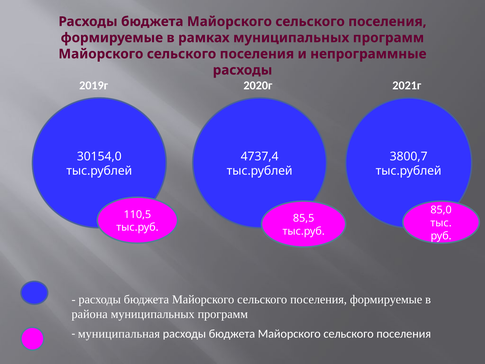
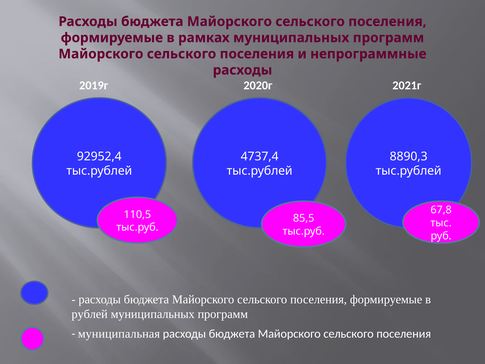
30154,0: 30154,0 -> 92952,4
3800,7: 3800,7 -> 8890,3
85,0: 85,0 -> 67,8
района: района -> рублей
